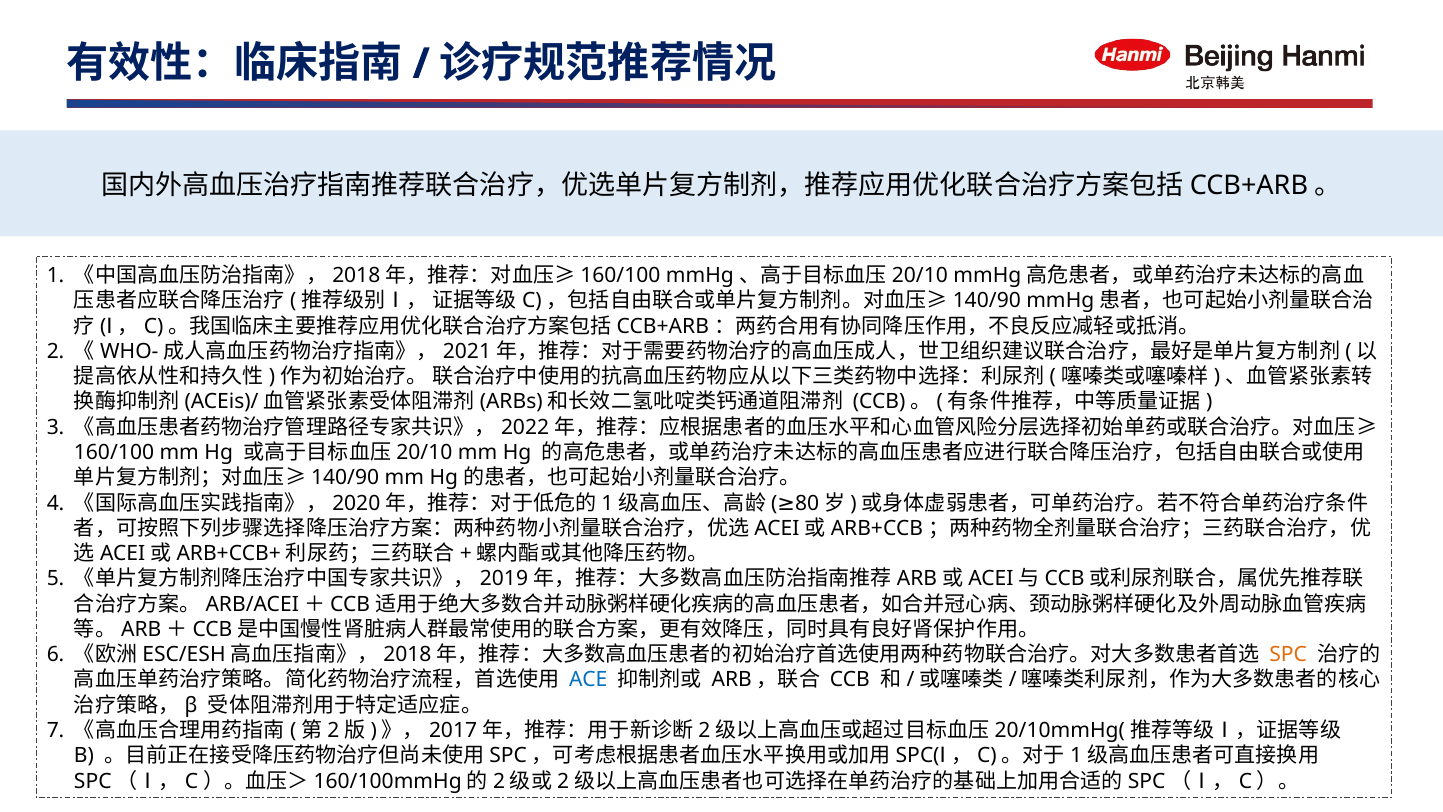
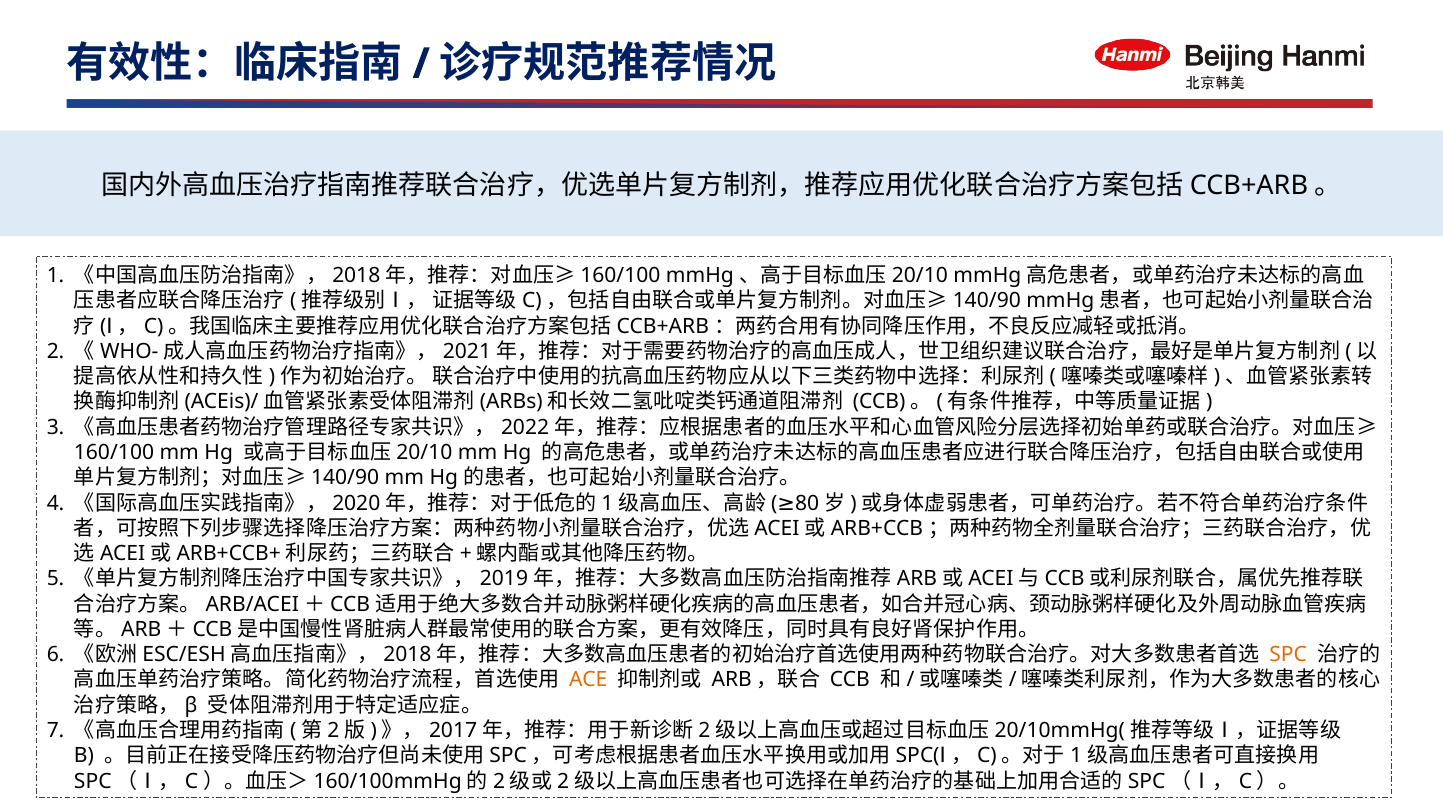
ACE colour: blue -> orange
